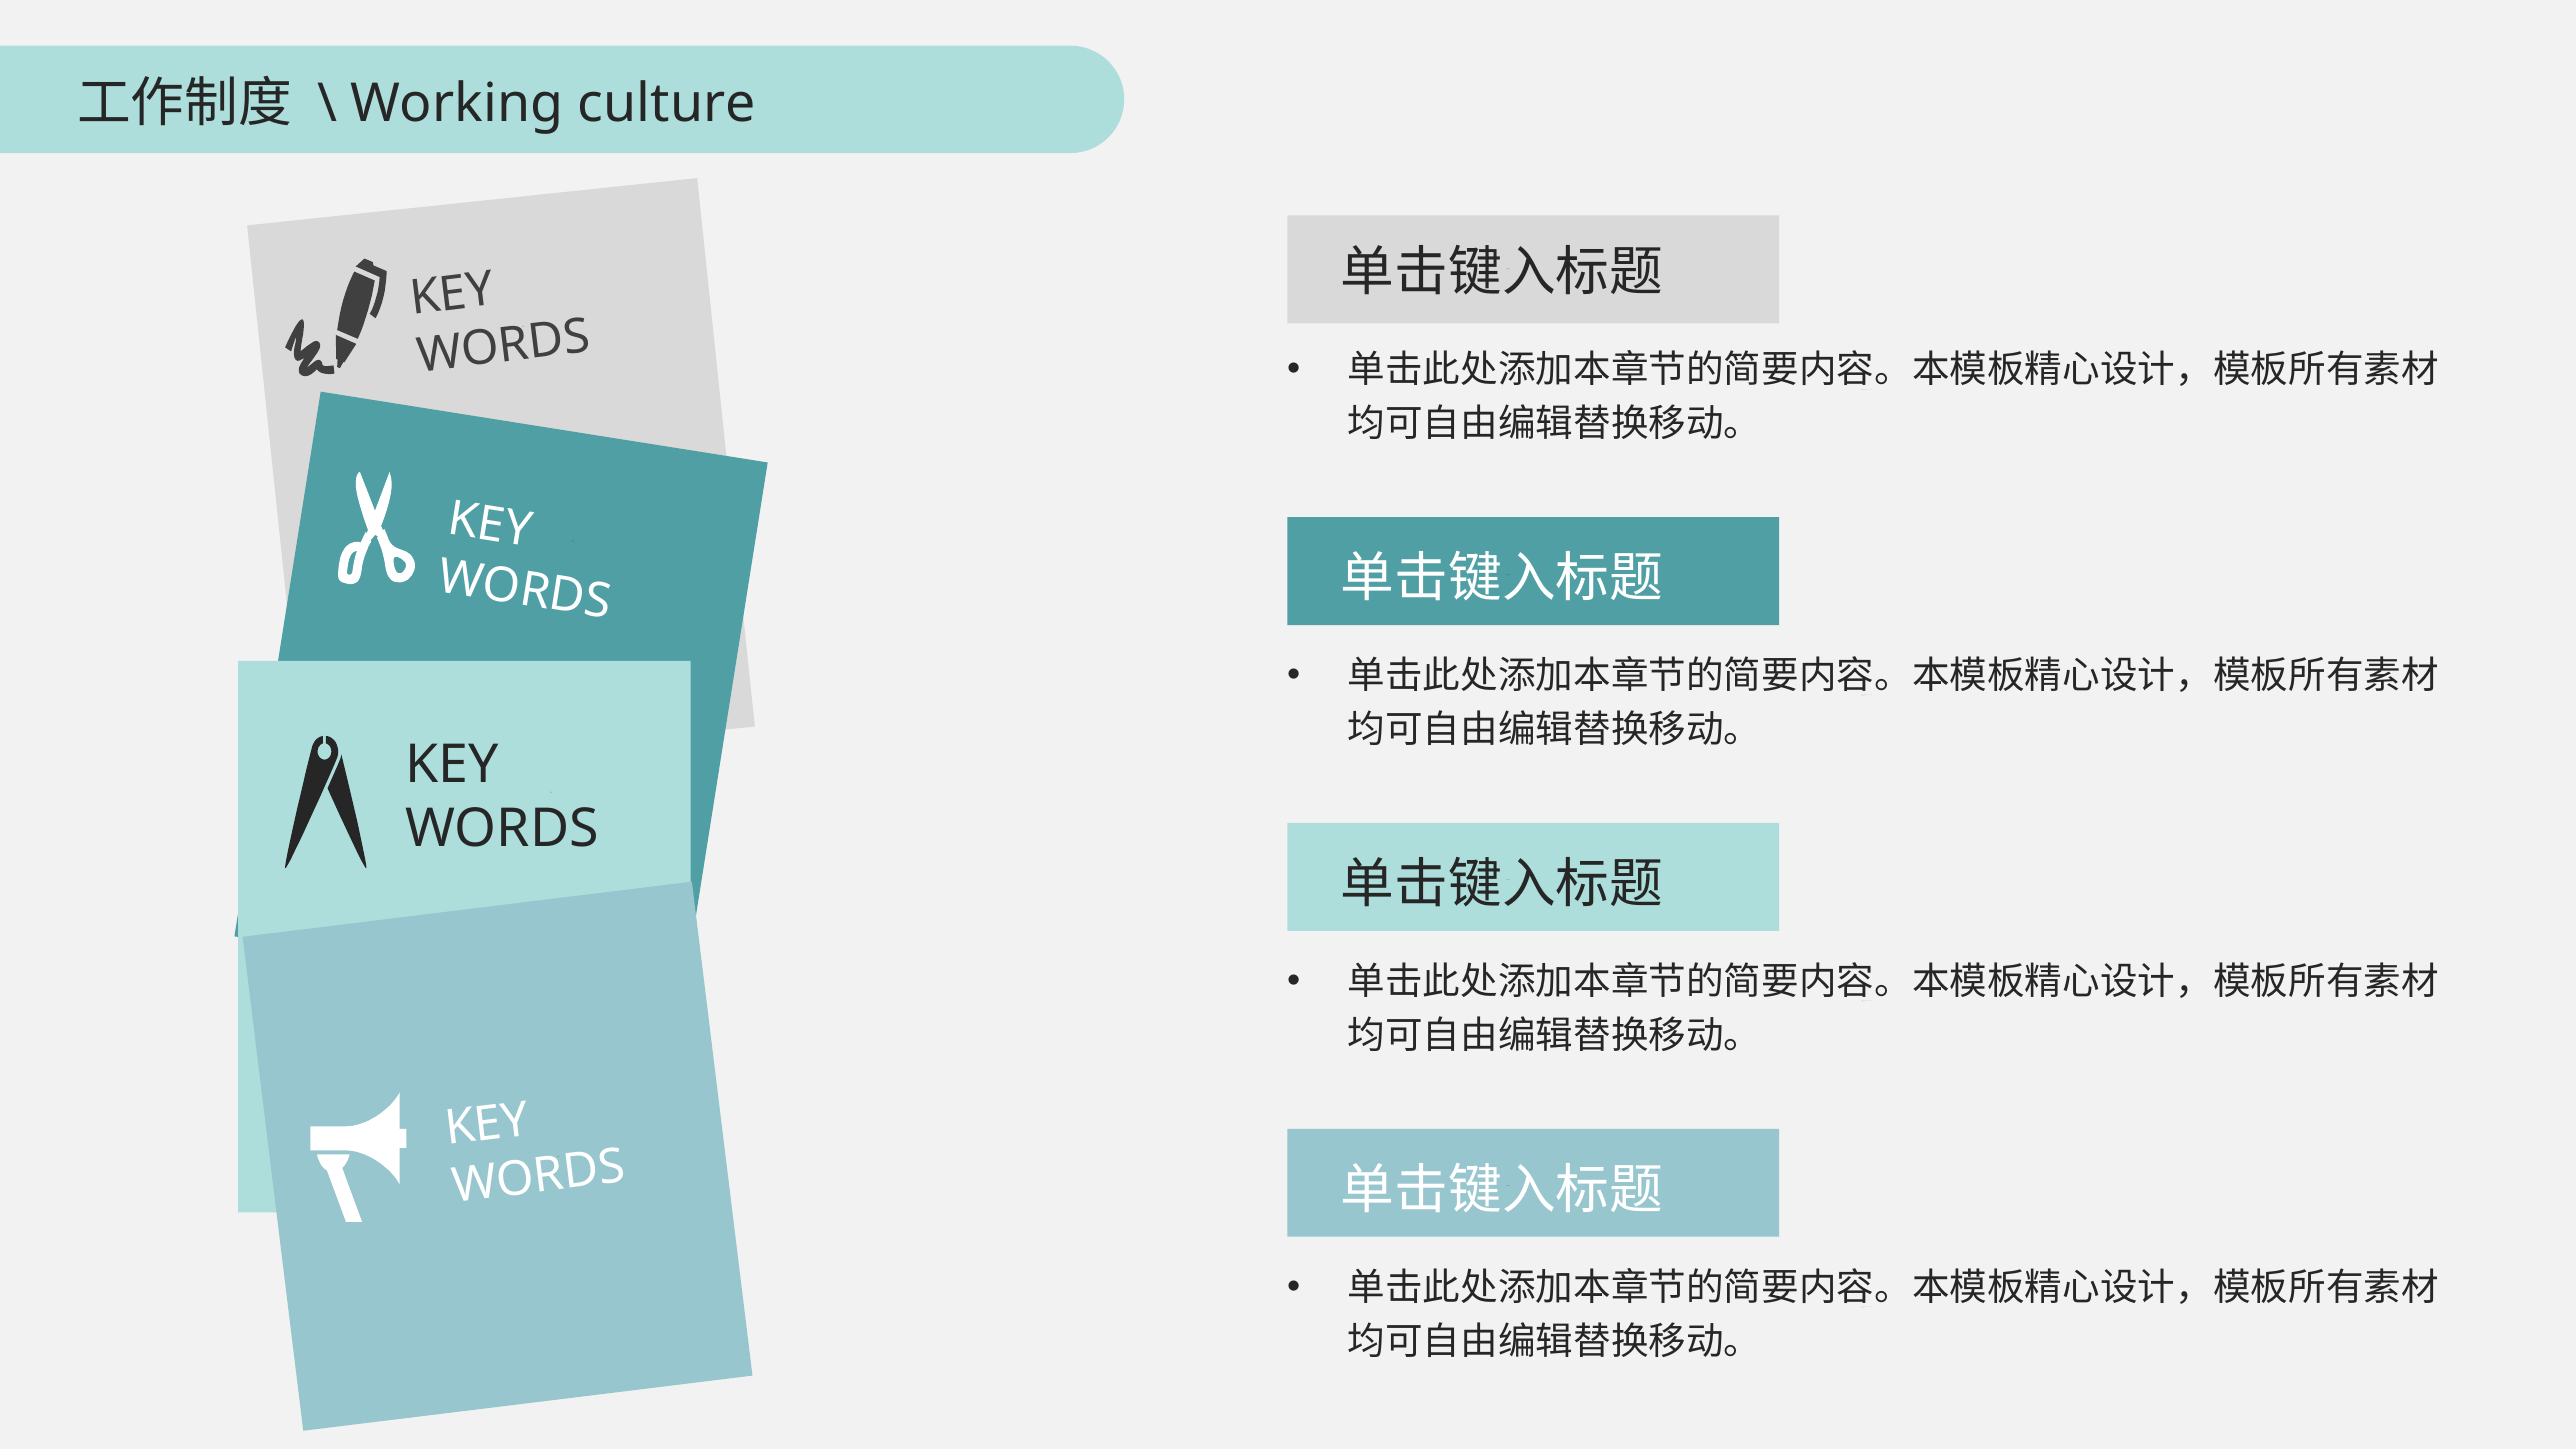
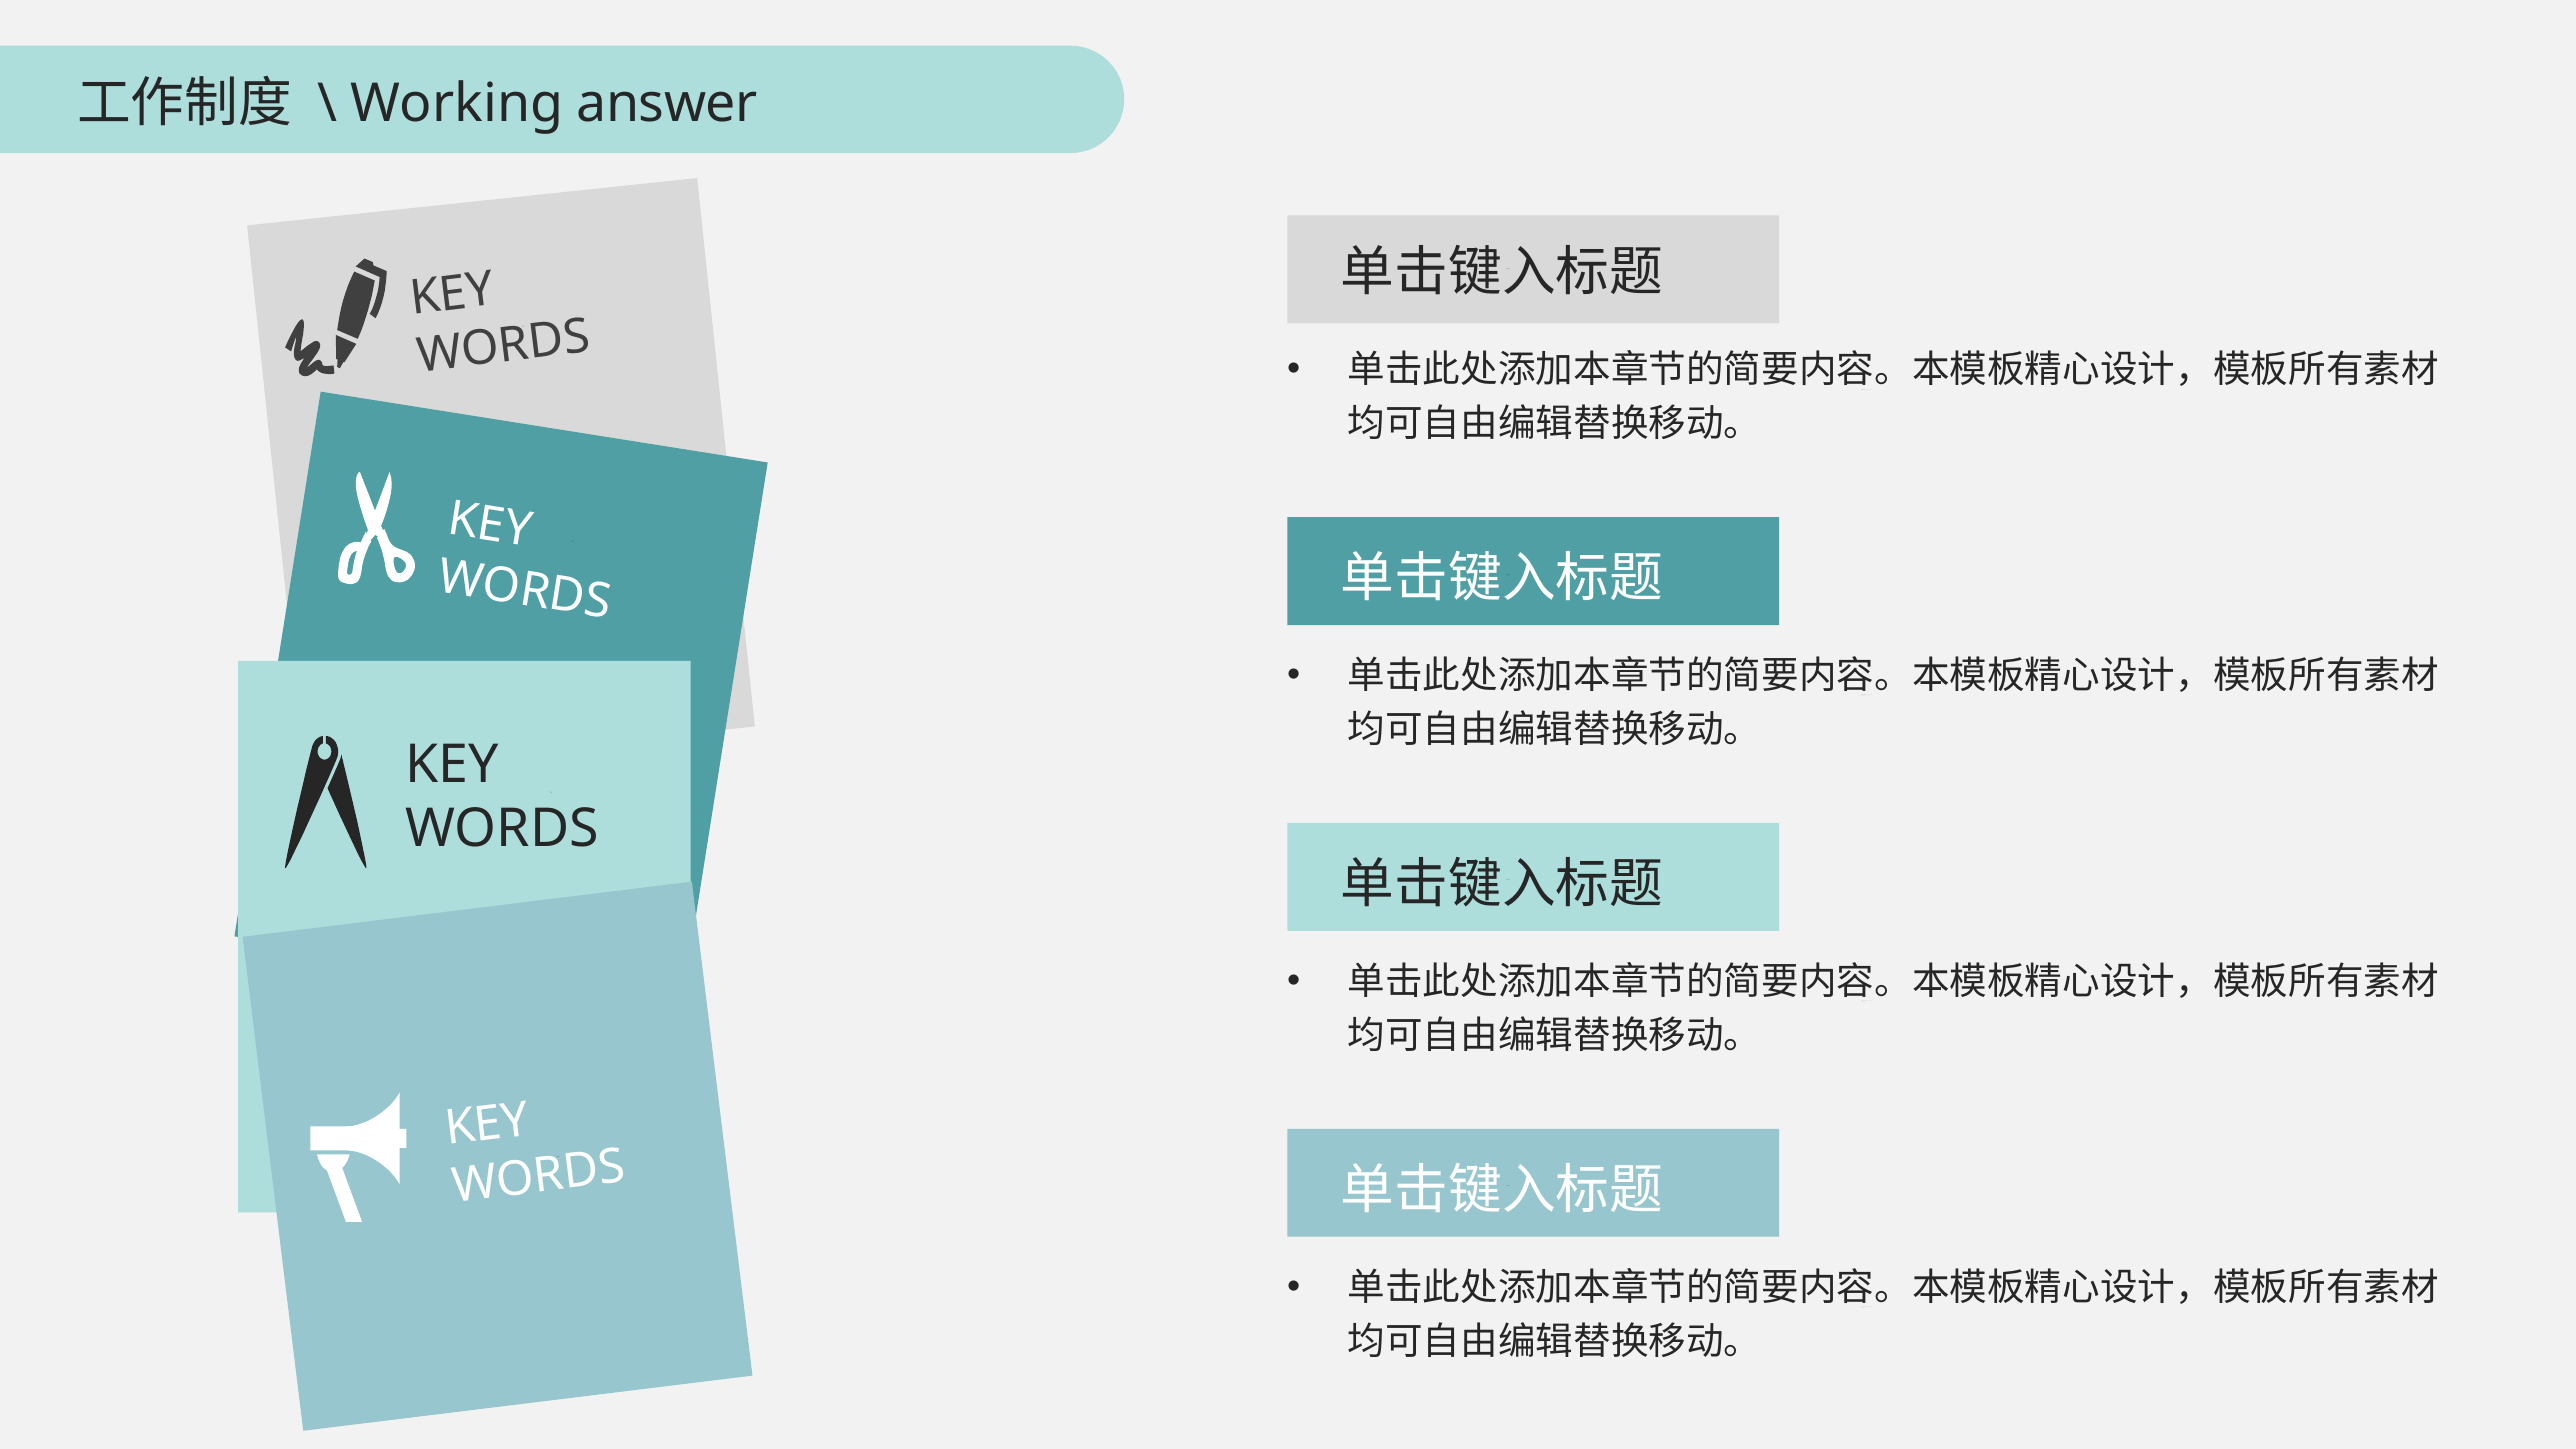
culture: culture -> answer
